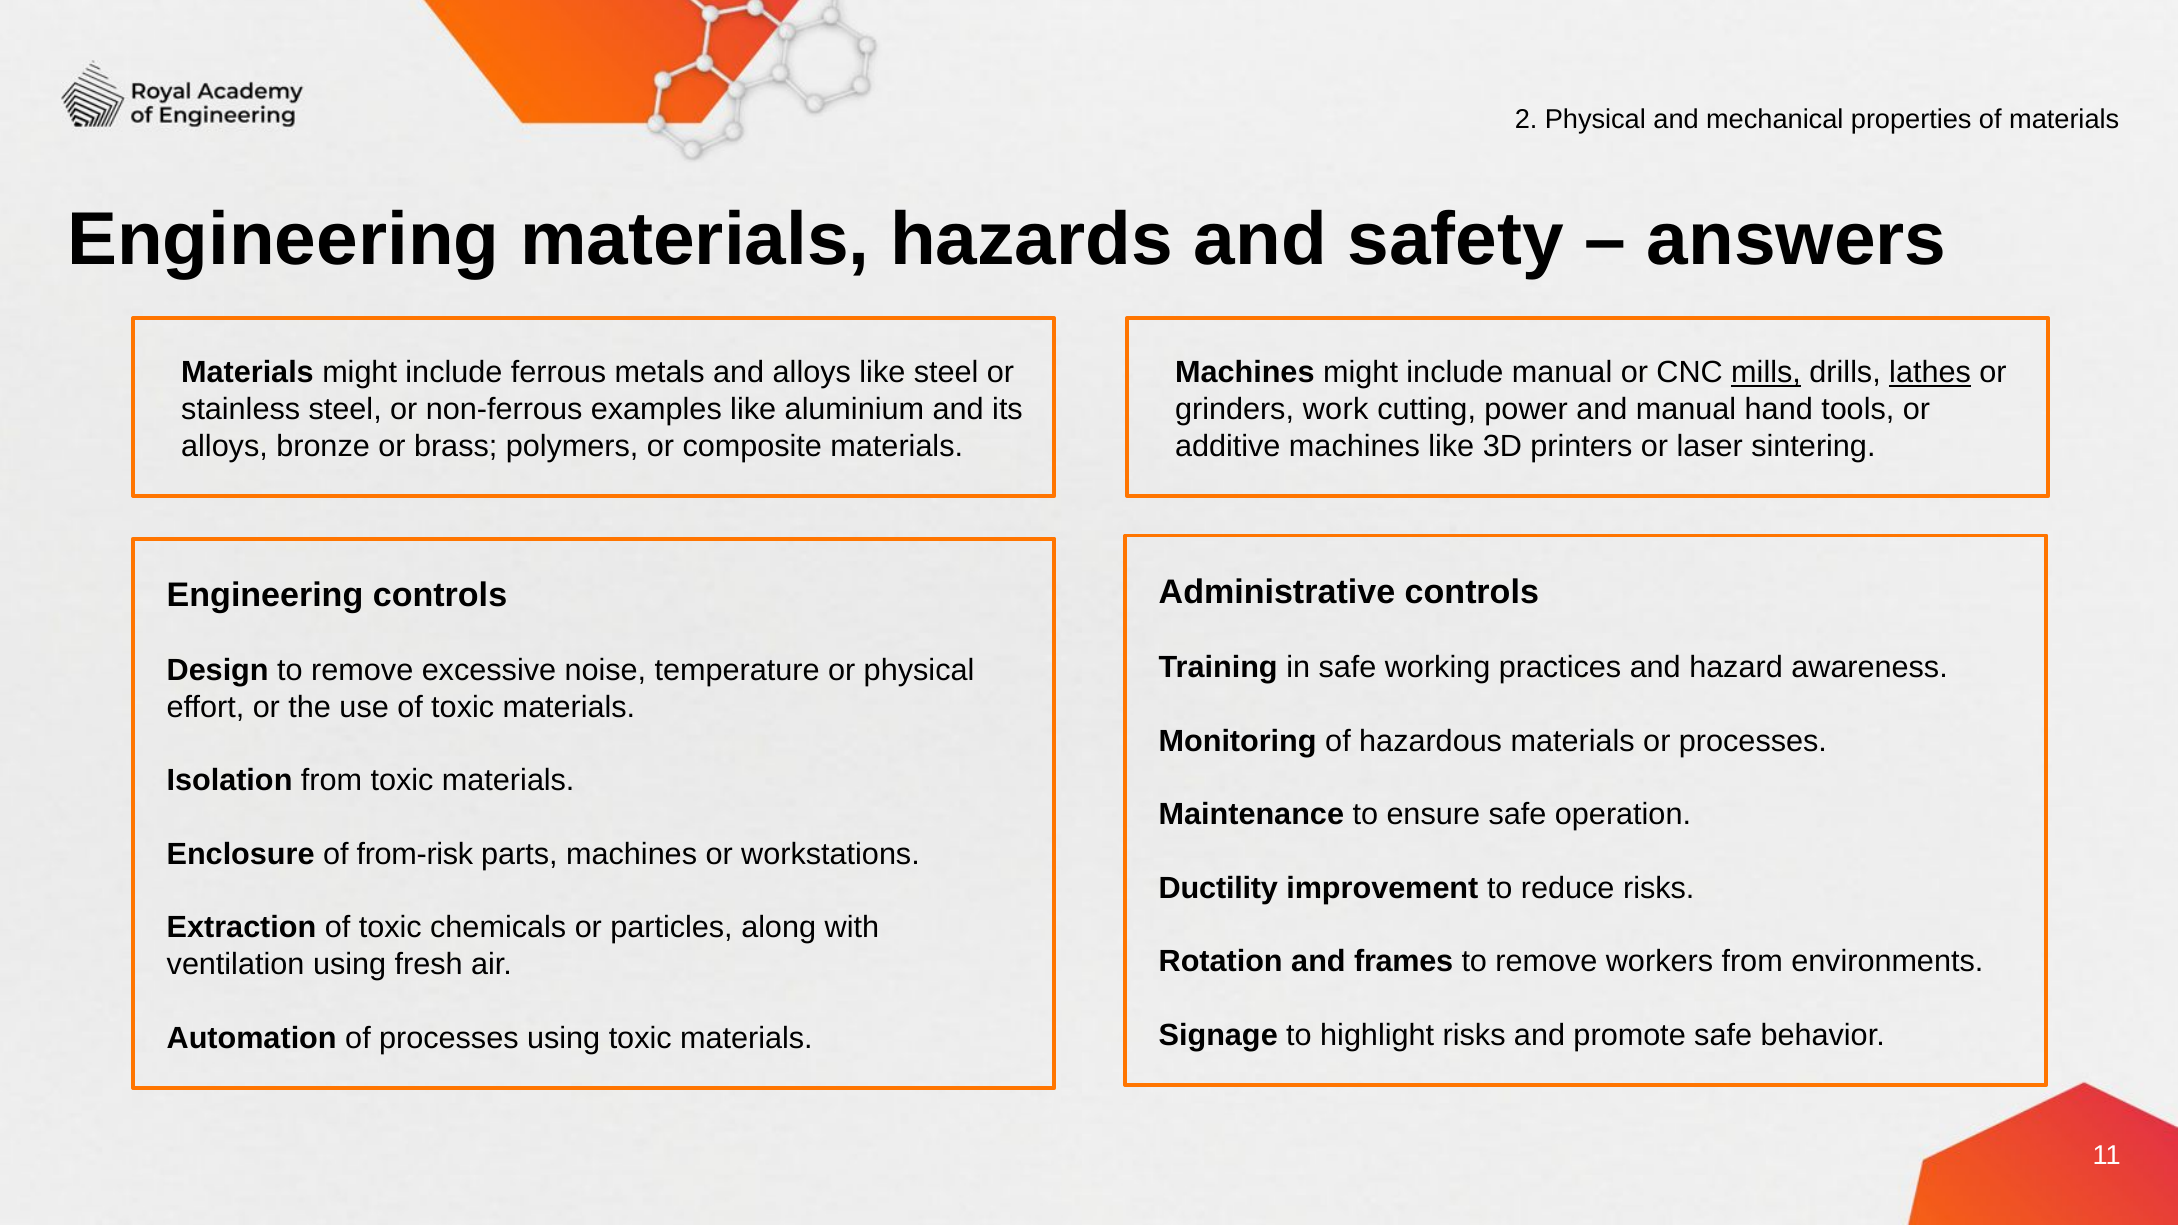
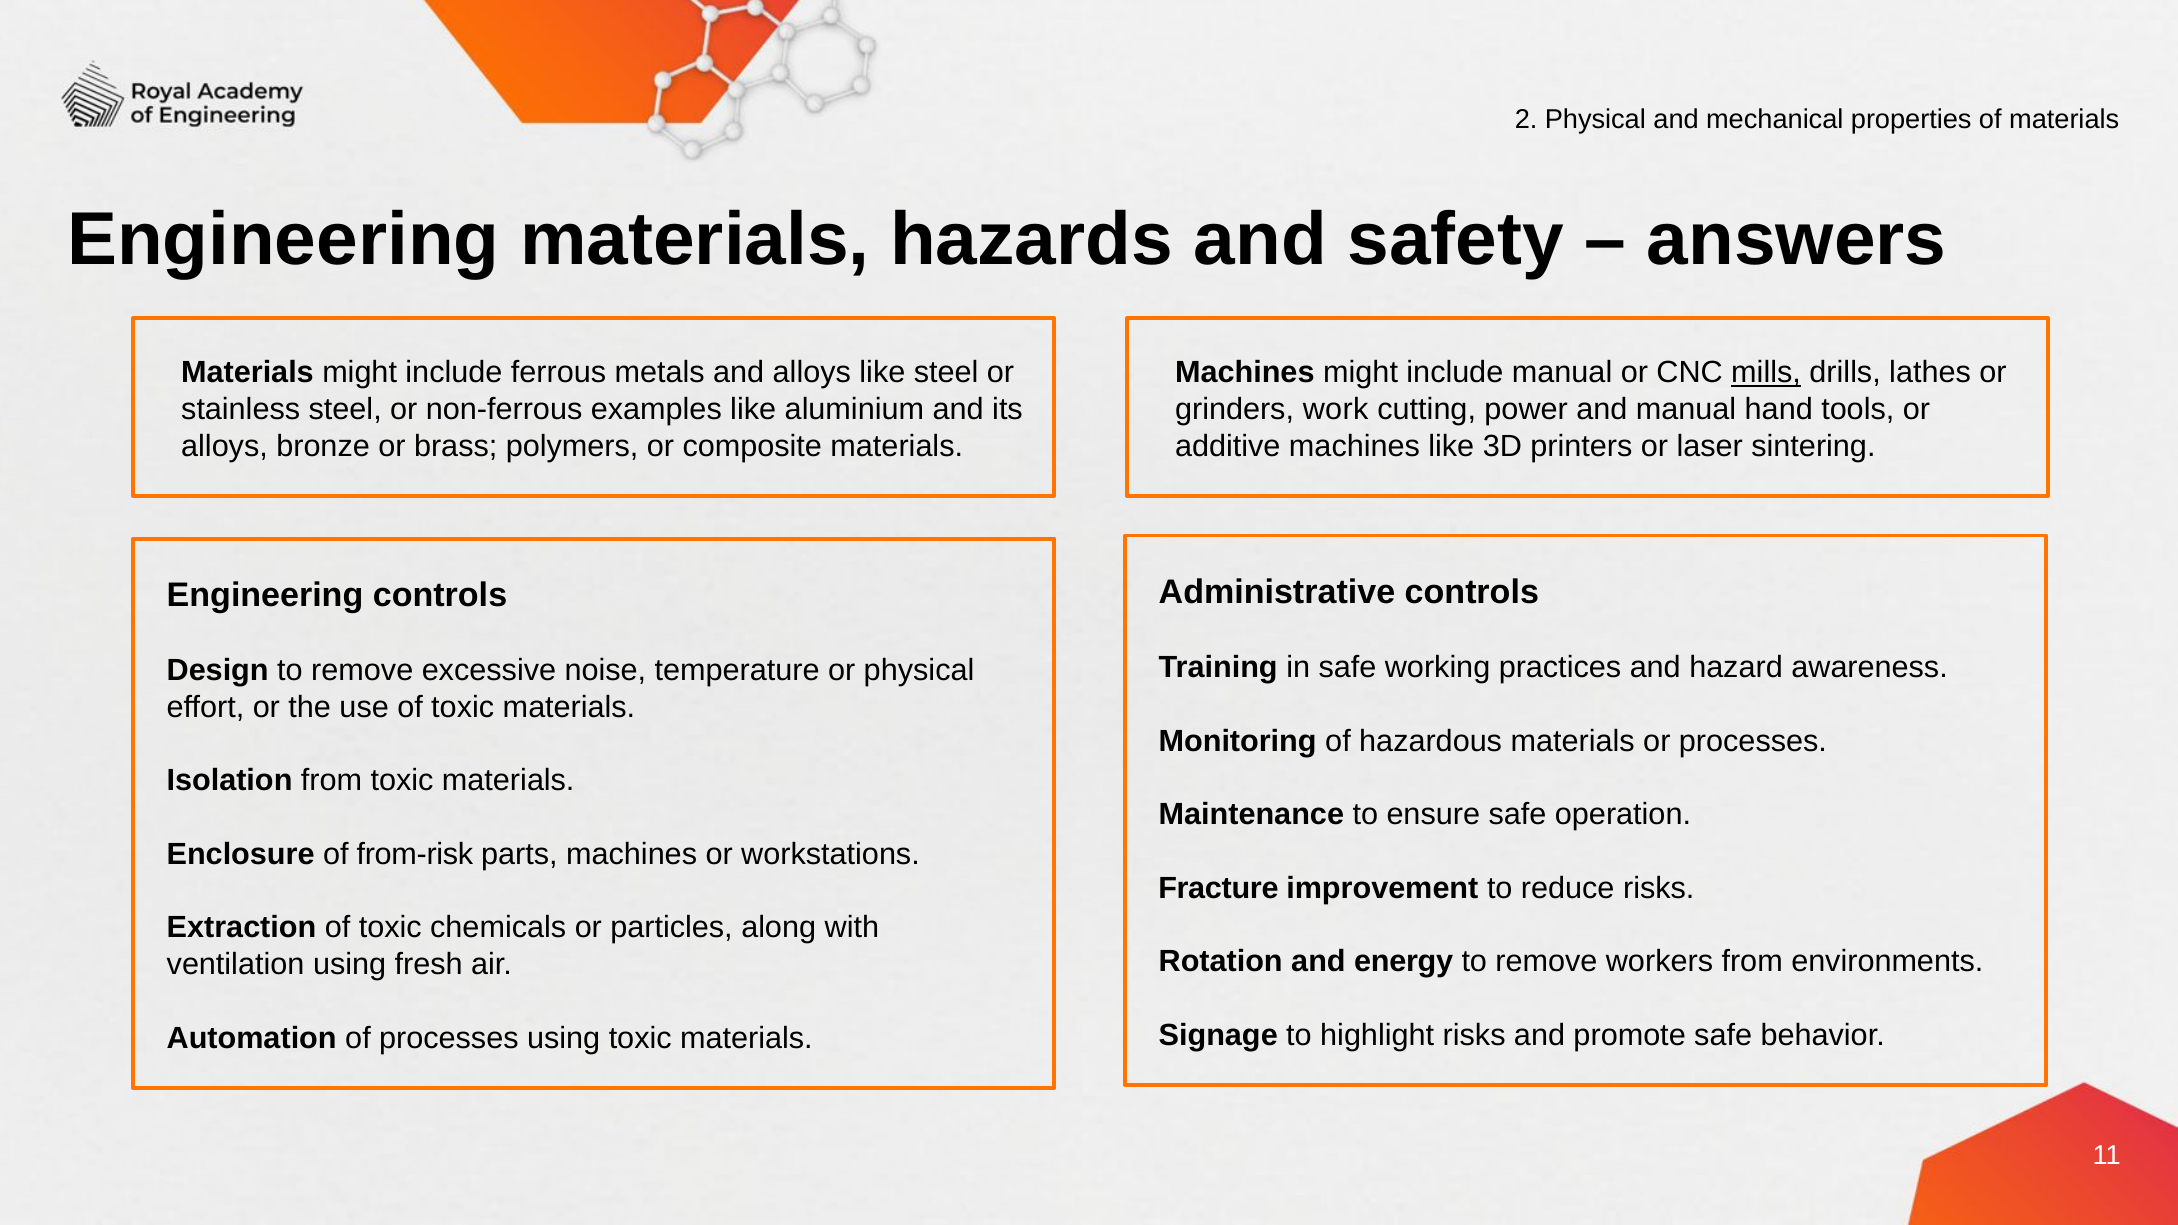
lathes underline: present -> none
Ductility: Ductility -> Fracture
frames: frames -> energy
